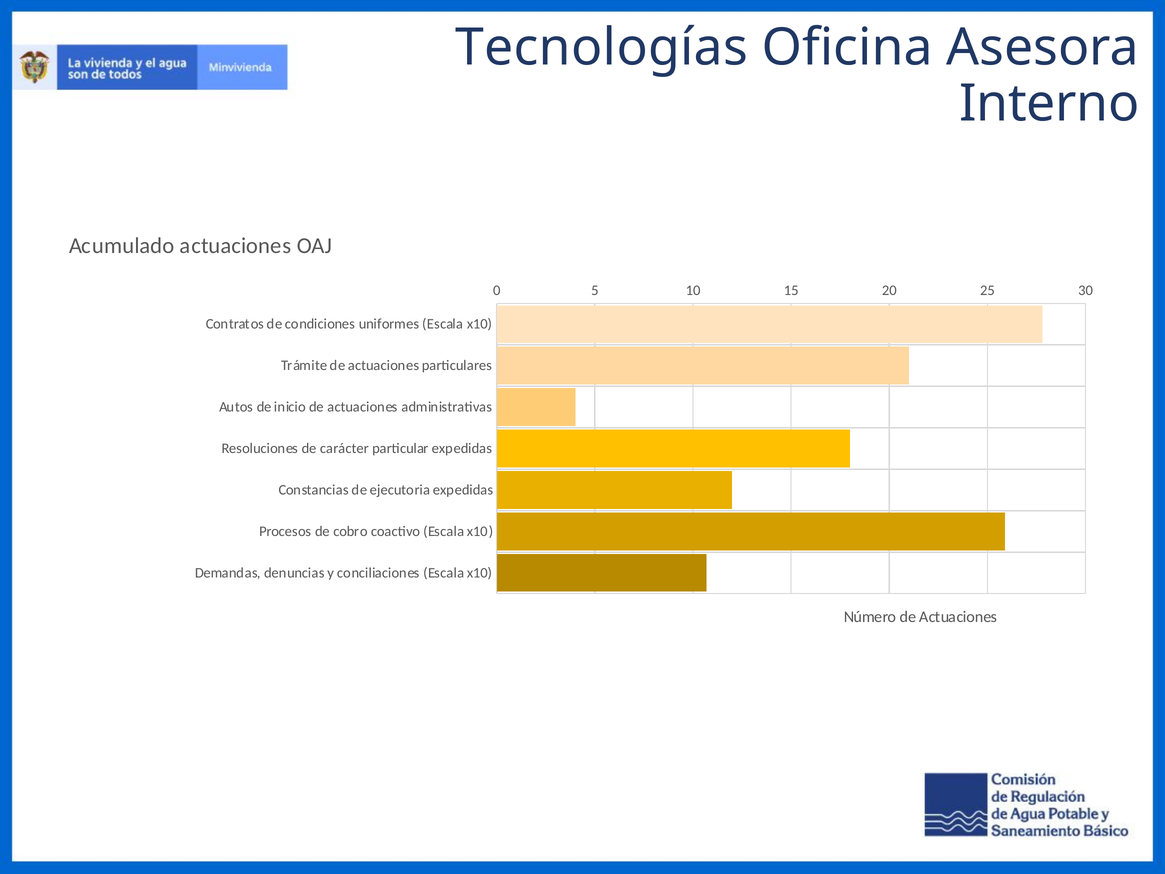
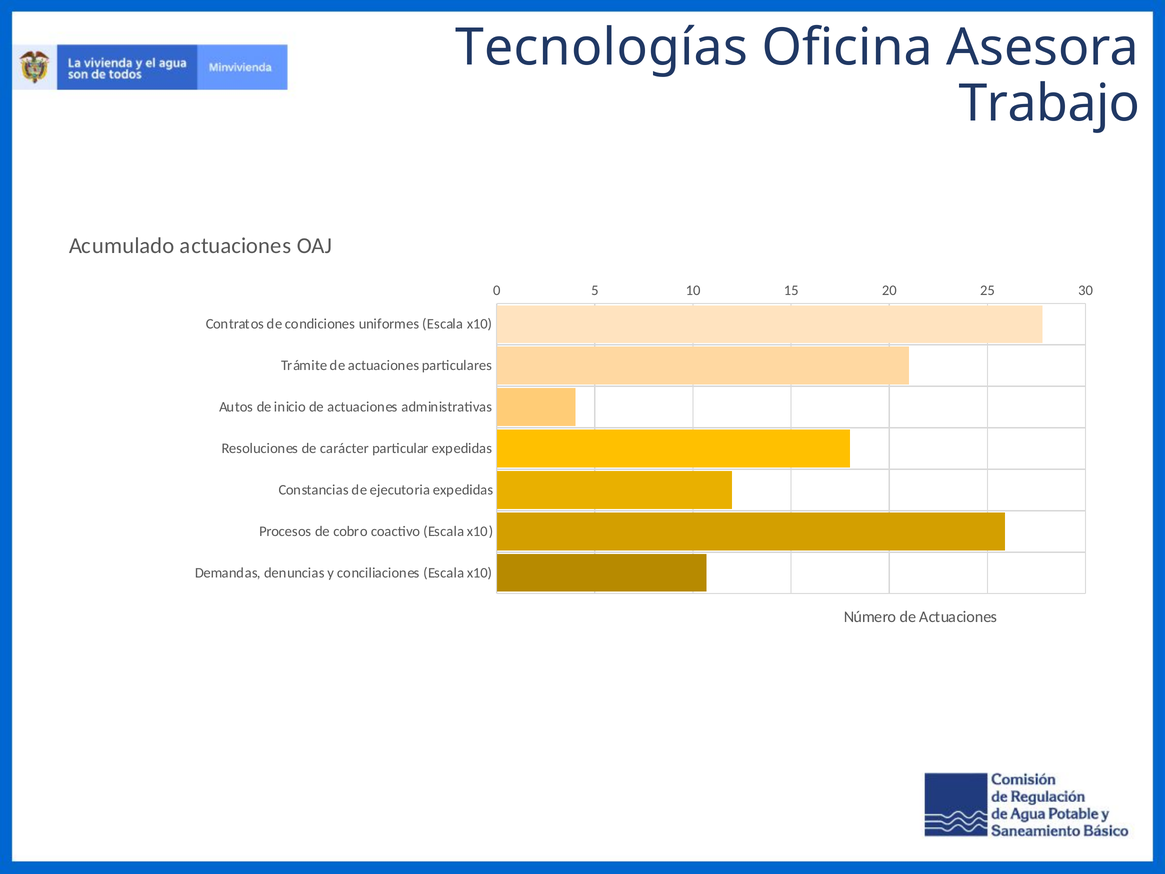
Interno: Interno -> Trabajo
